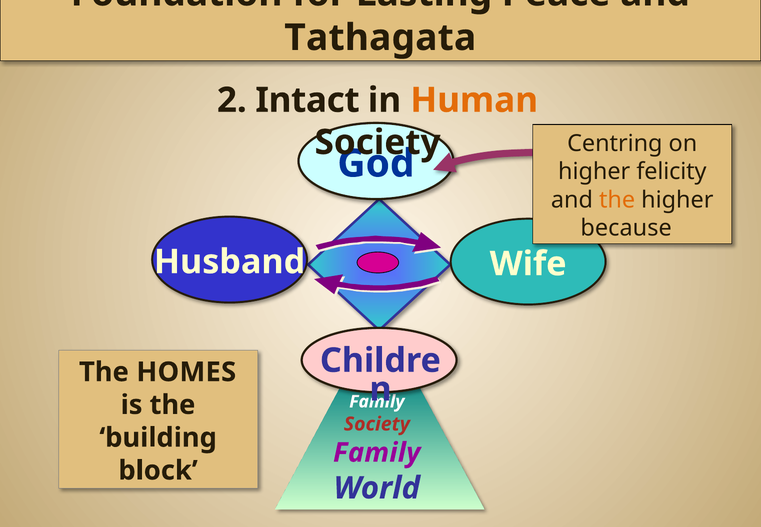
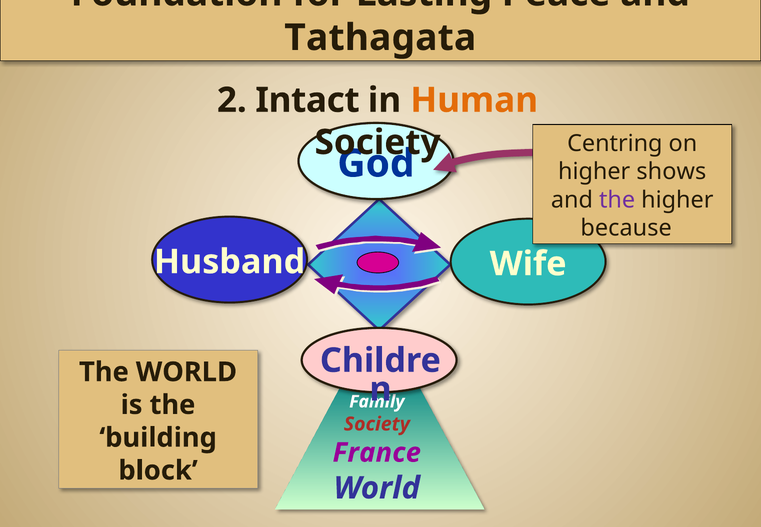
felicity: felicity -> shows
the at (617, 200) colour: orange -> purple
The HOMES: HOMES -> WORLD
Family at (377, 453): Family -> France
